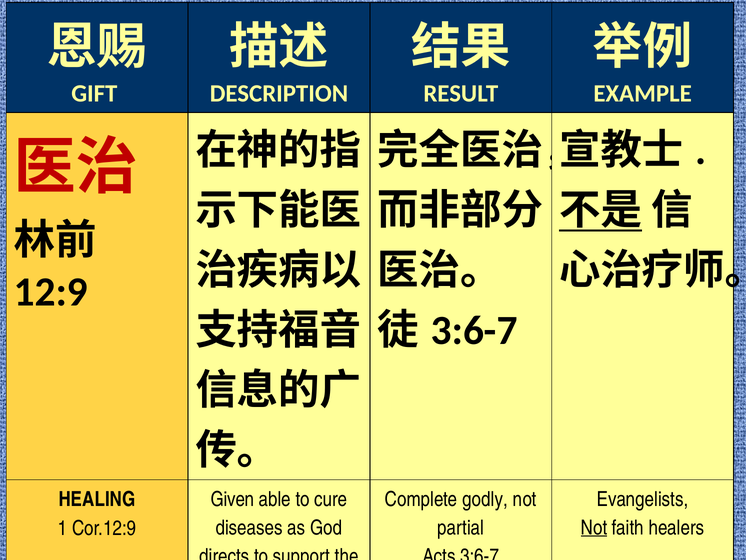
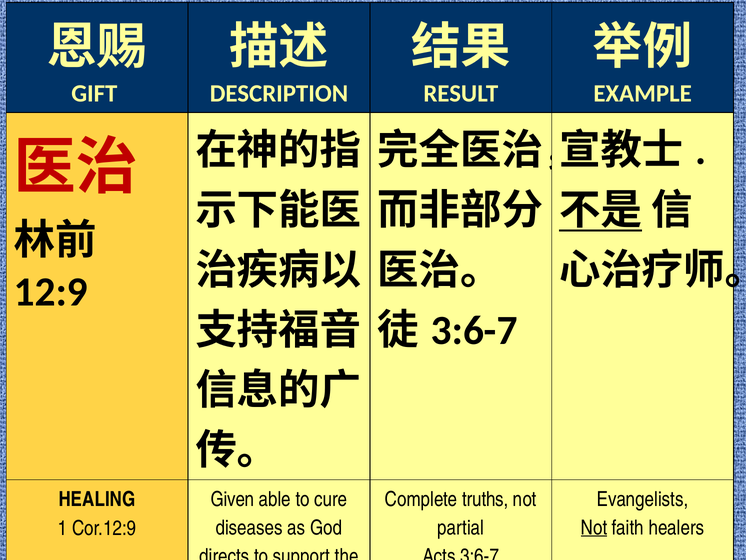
godly: godly -> truths
